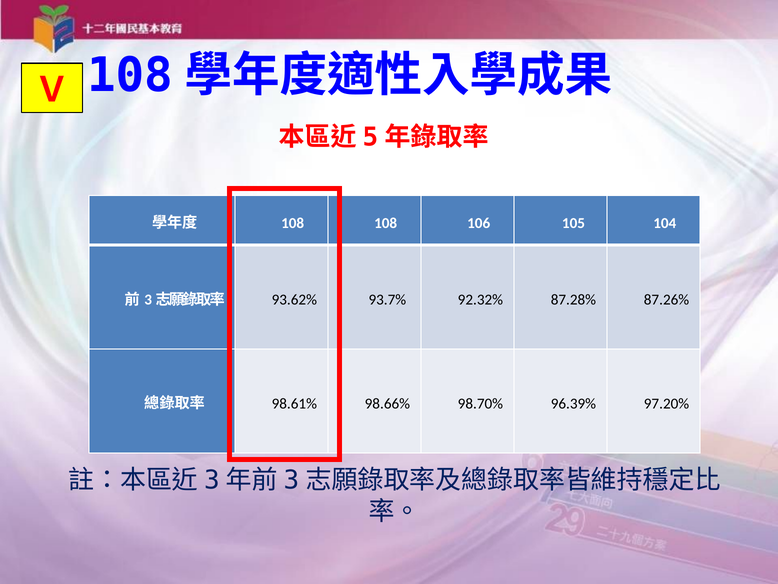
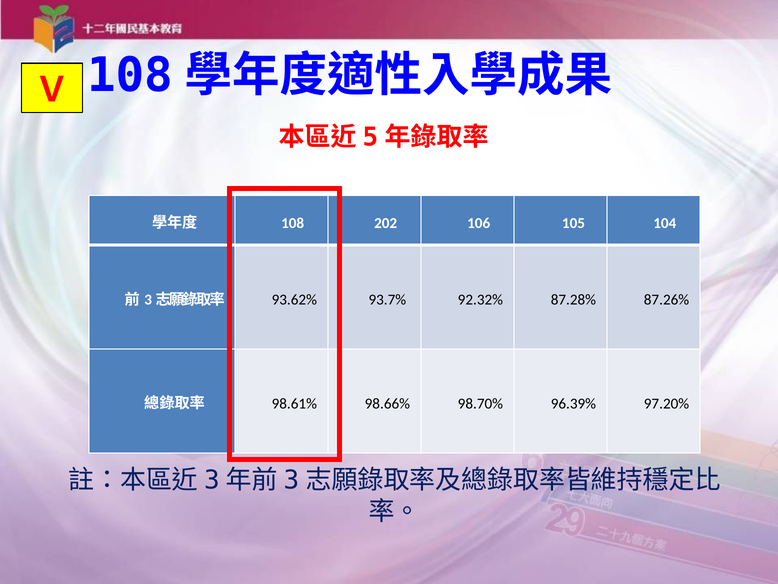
108 108: 108 -> 202
